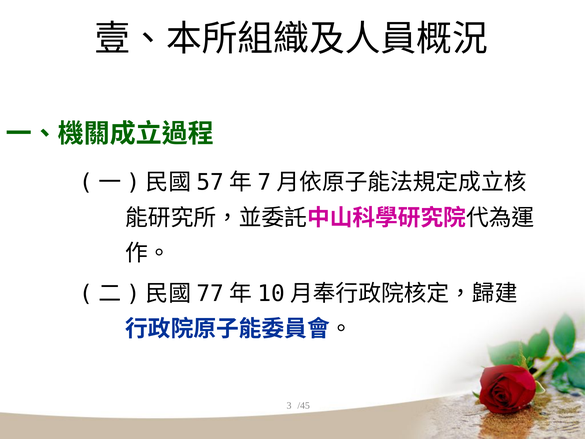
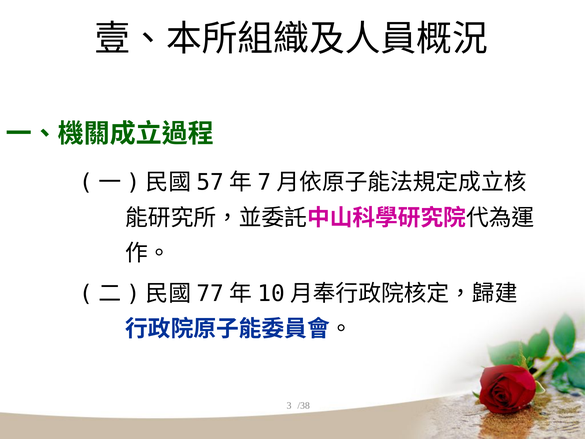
/45: /45 -> /38
